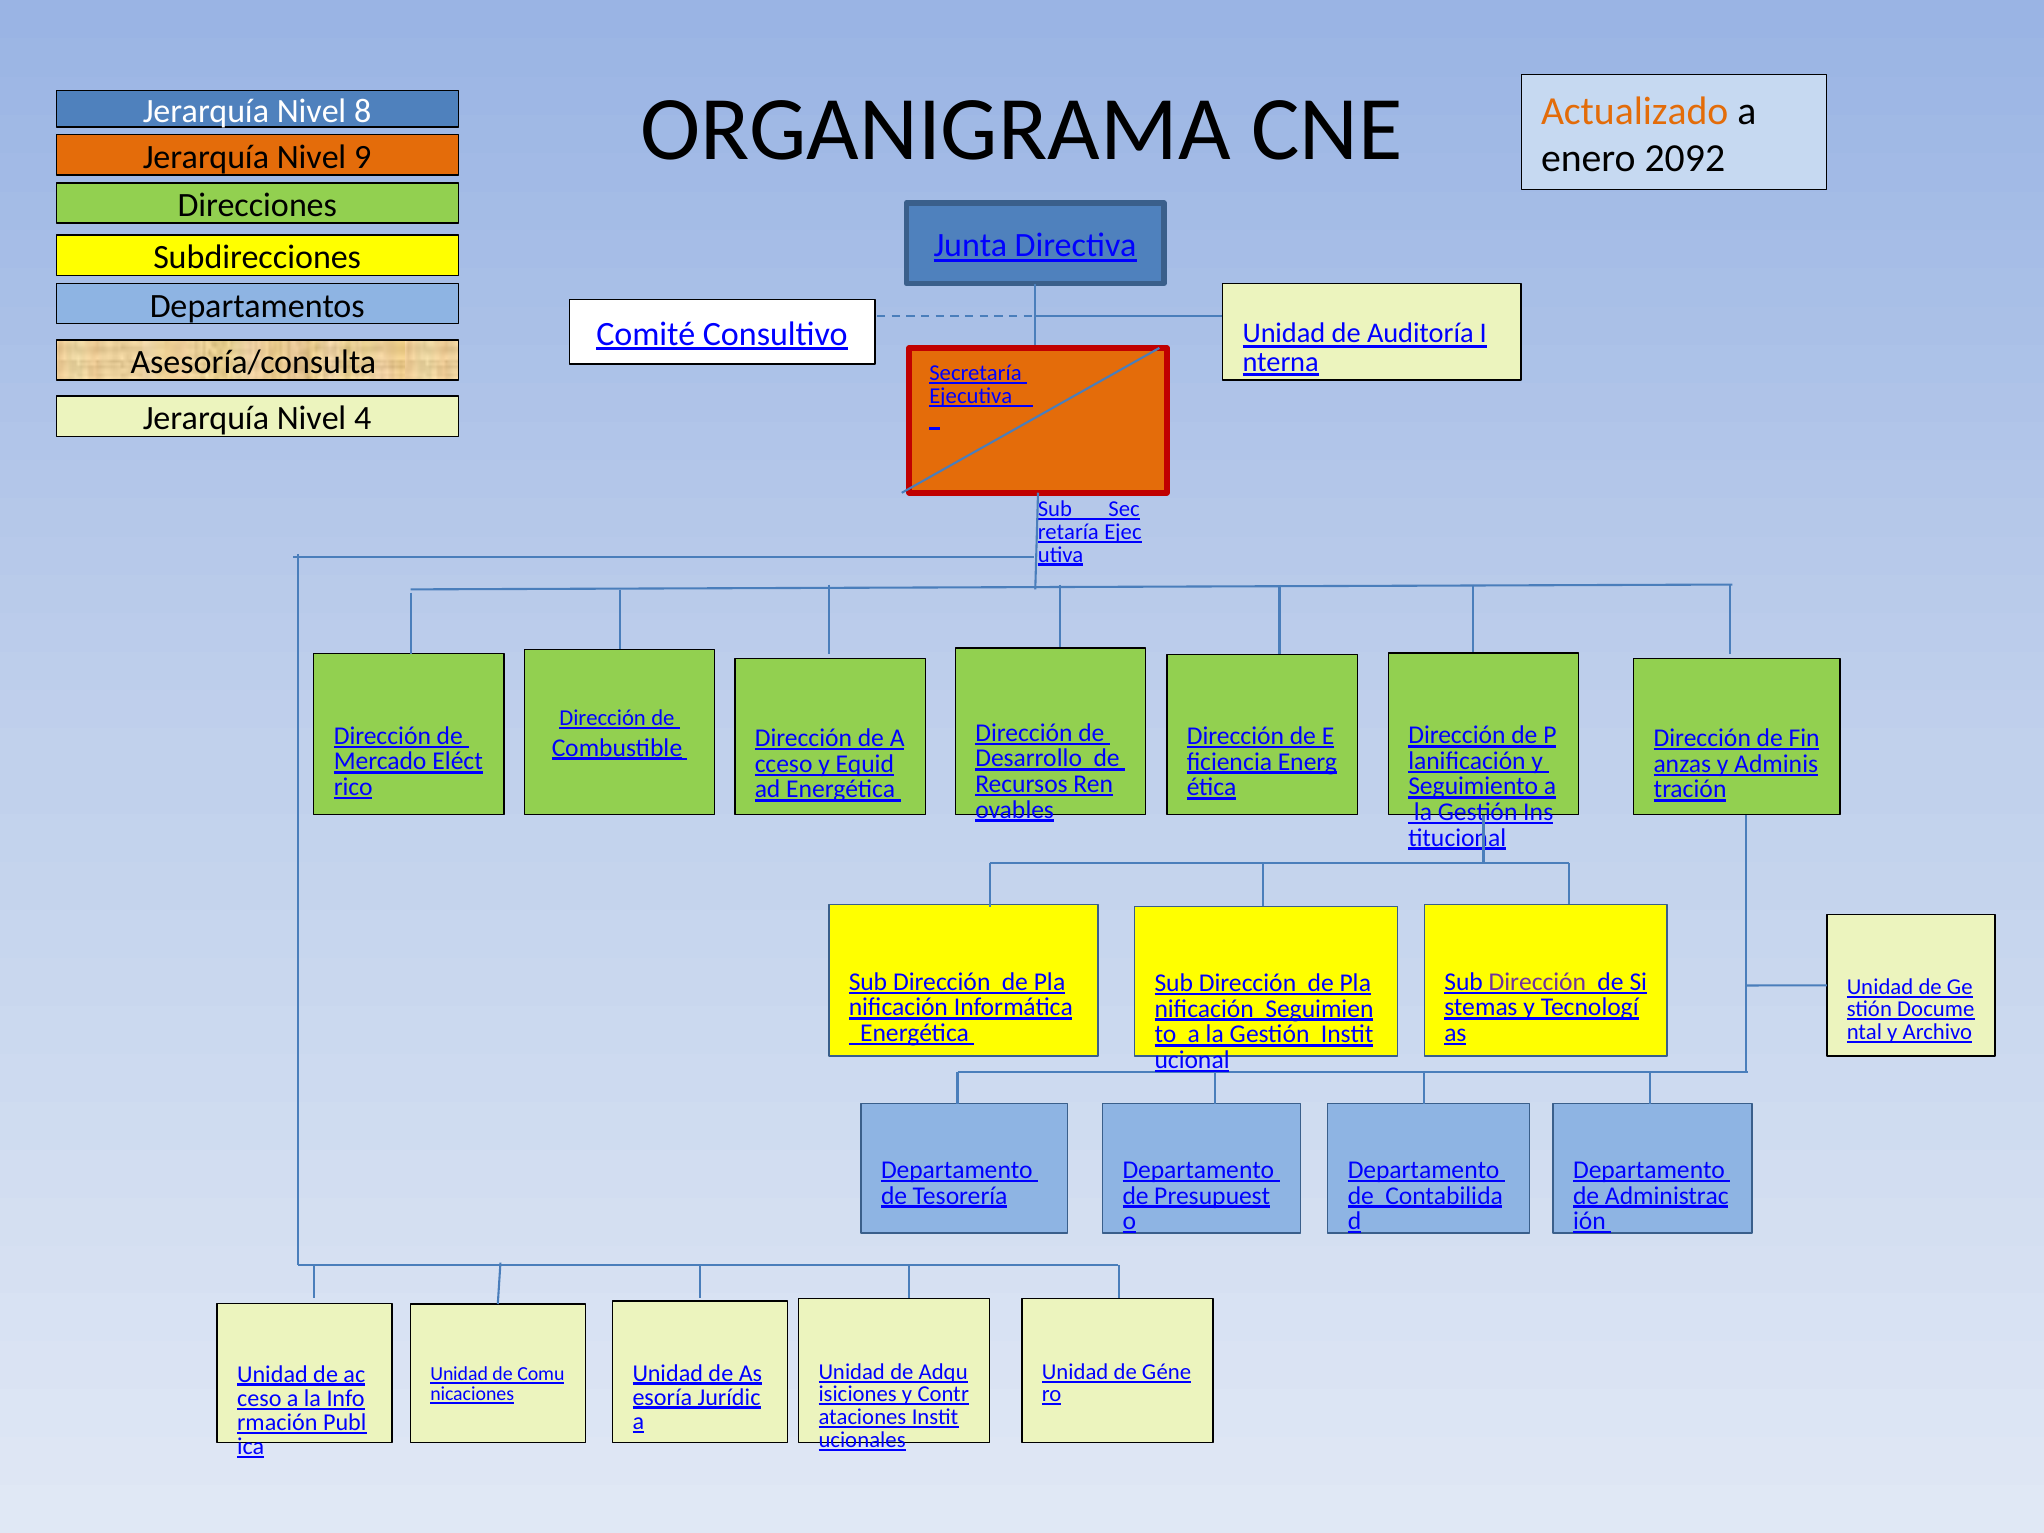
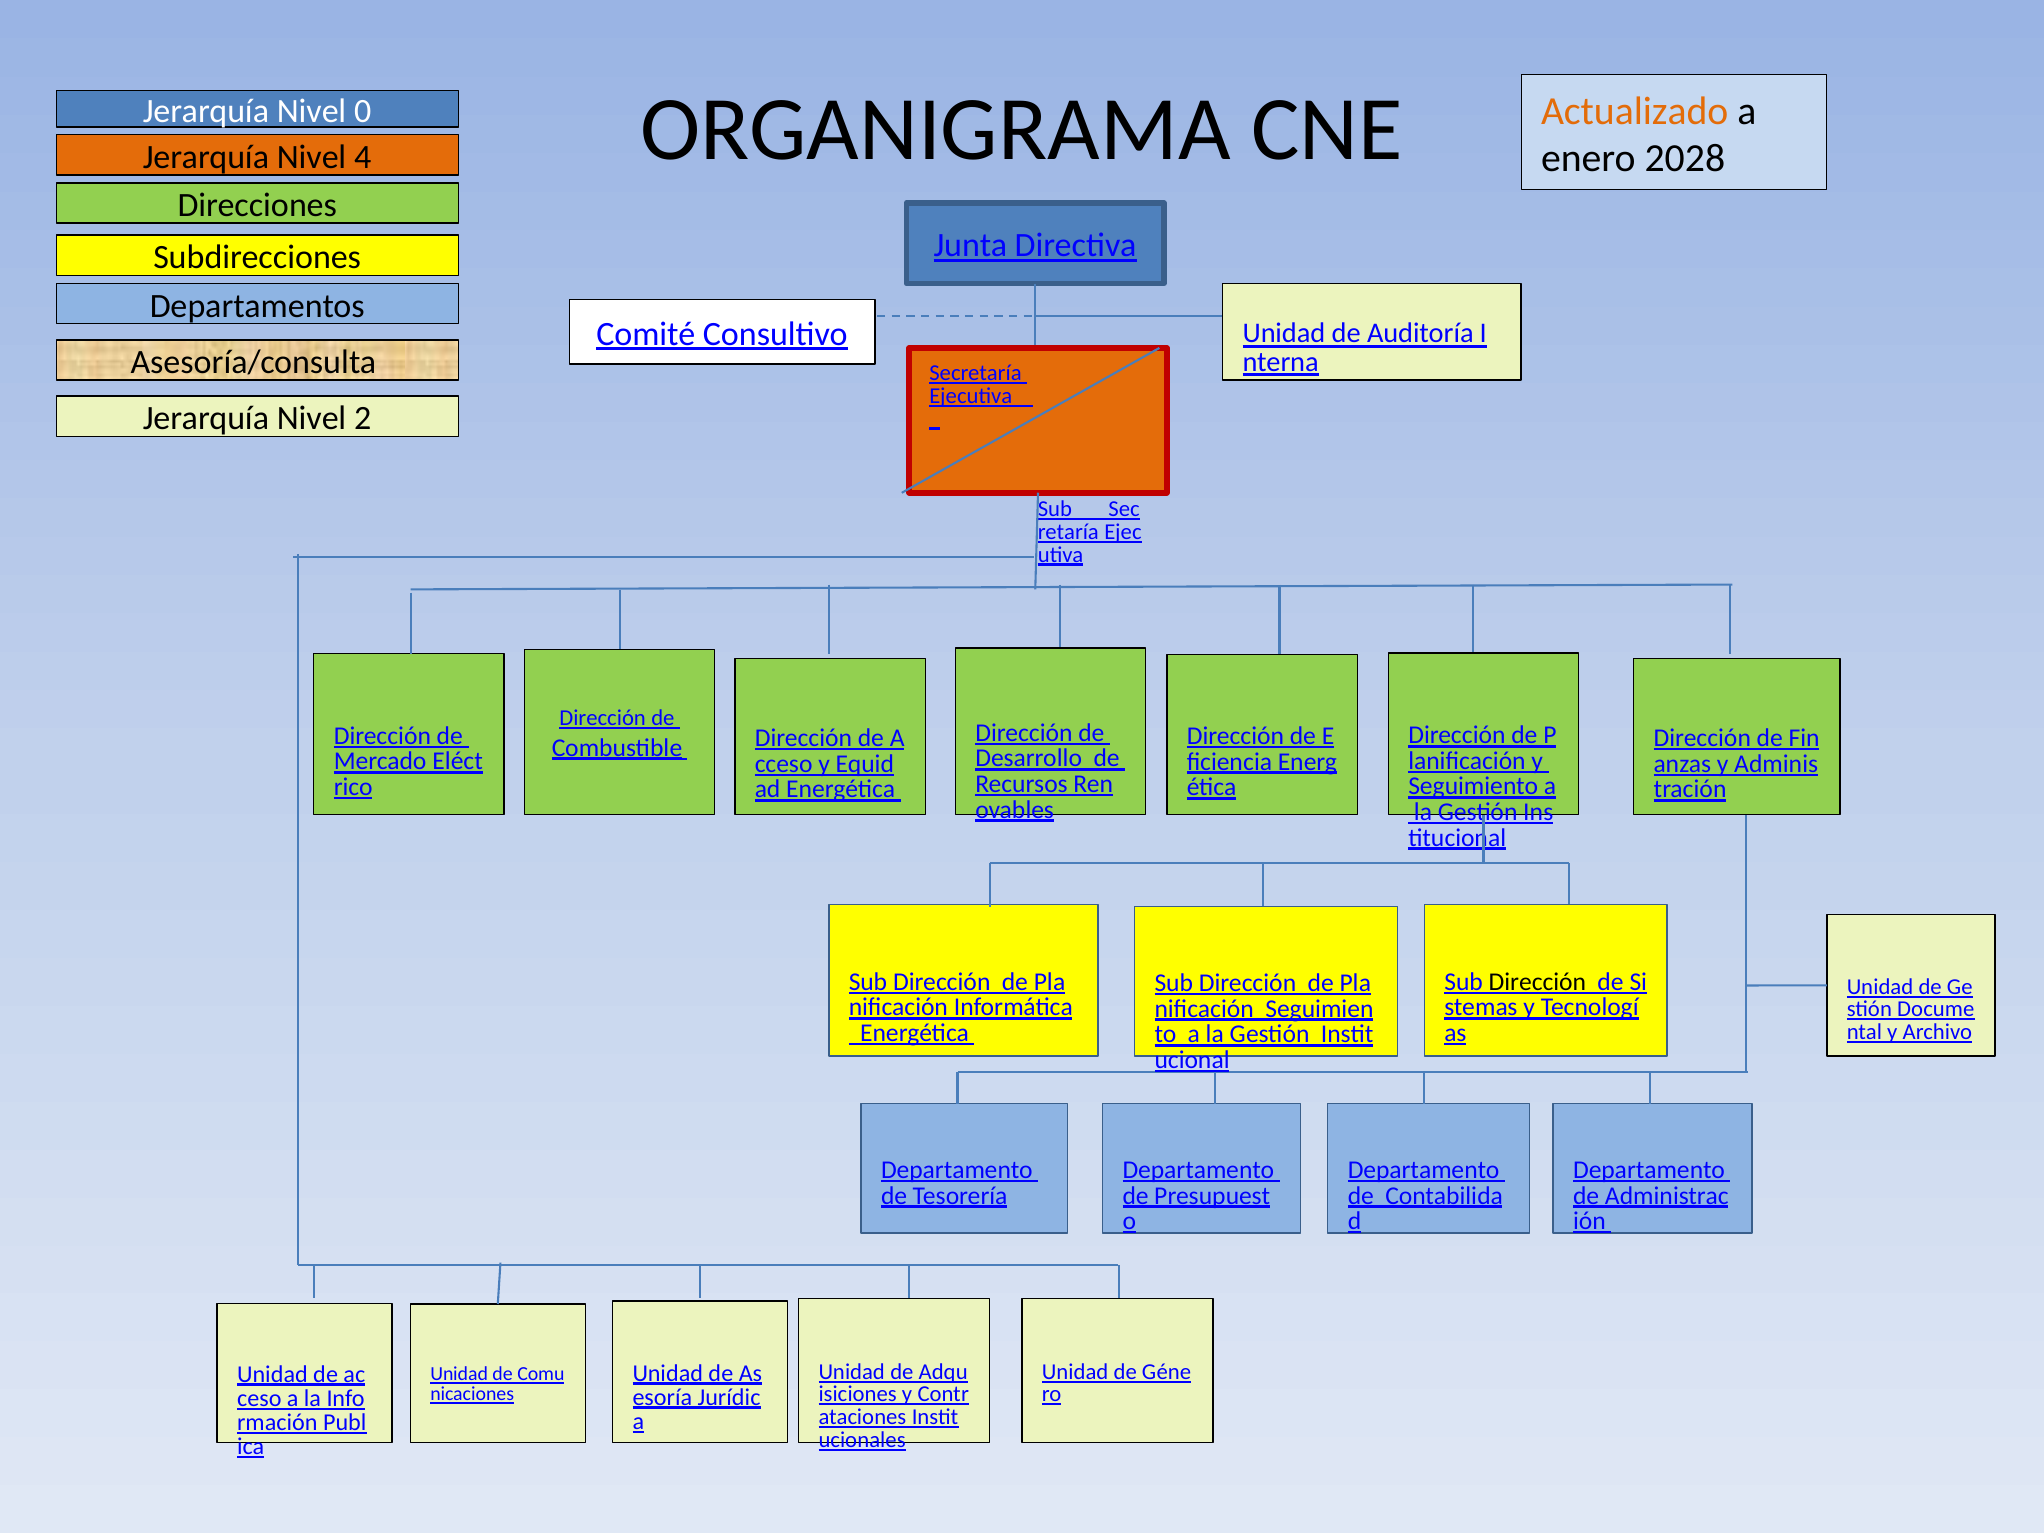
8: 8 -> 0
2092: 2092 -> 2028
9: 9 -> 4
4: 4 -> 2
Dirección at (1537, 982) colour: purple -> black
